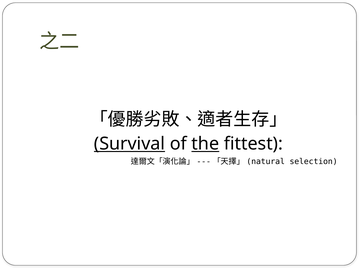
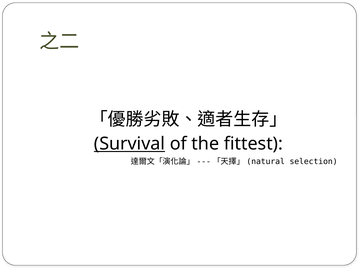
the underline: present -> none
